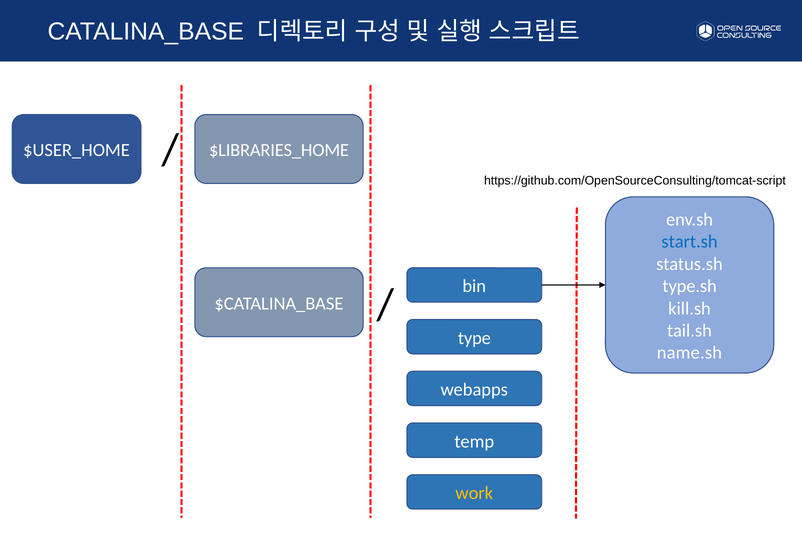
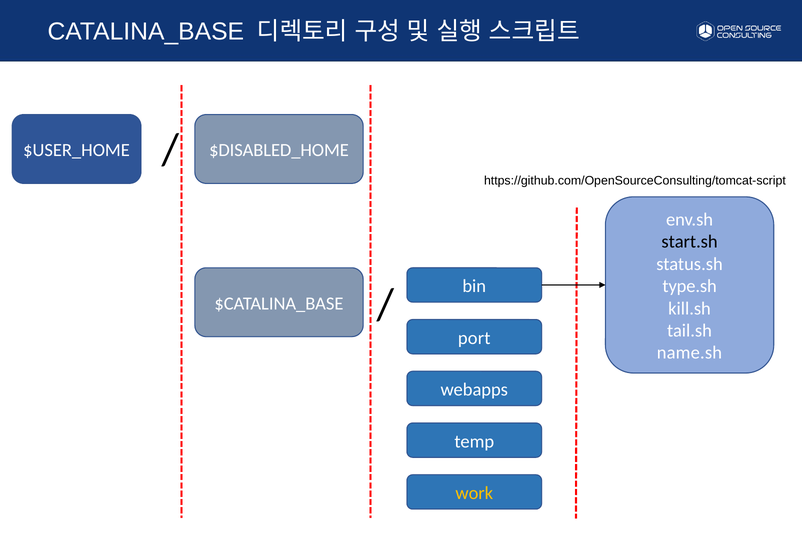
$LIBRARIES_HOME: $LIBRARIES_HOME -> $DISABLED_HOME
start.sh colour: blue -> black
type: type -> port
